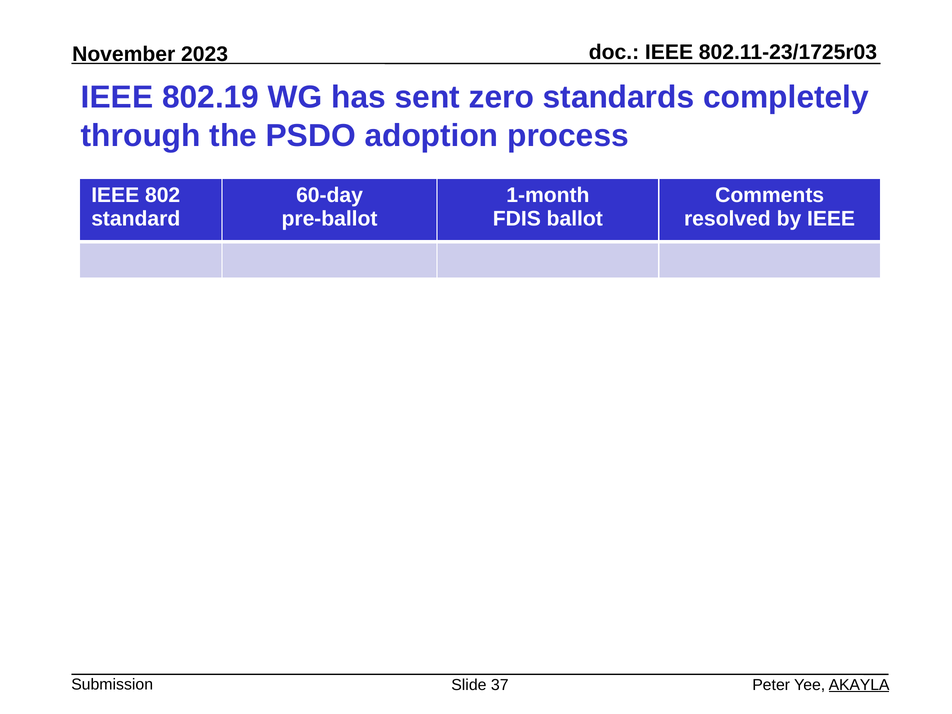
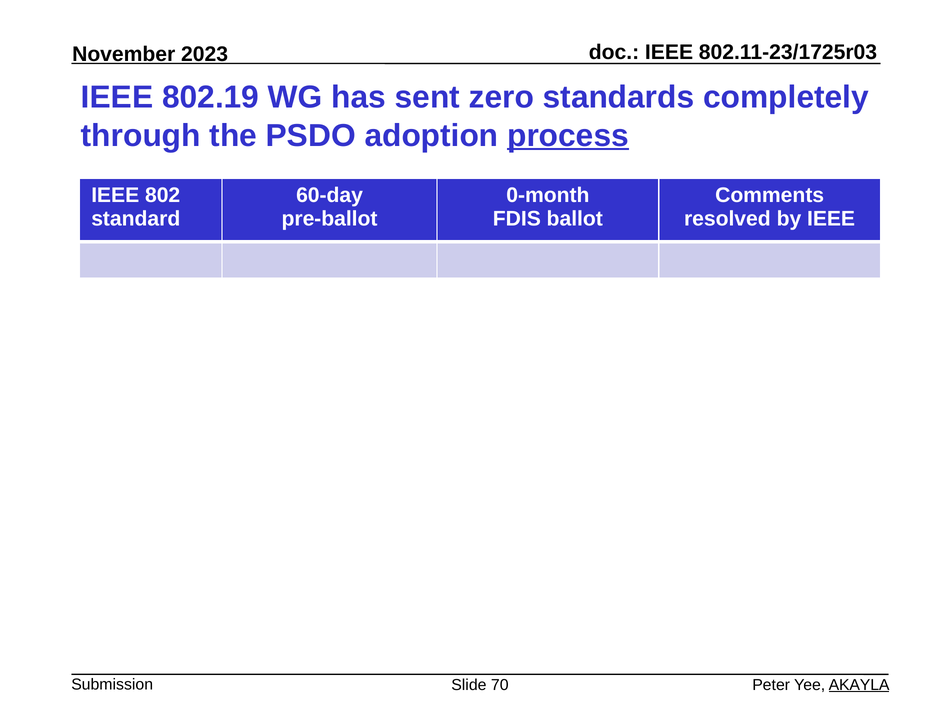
process underline: none -> present
1-month: 1-month -> 0-month
37: 37 -> 70
